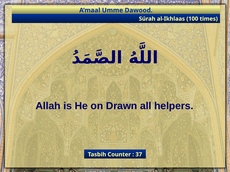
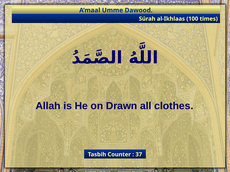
helpers: helpers -> clothes
